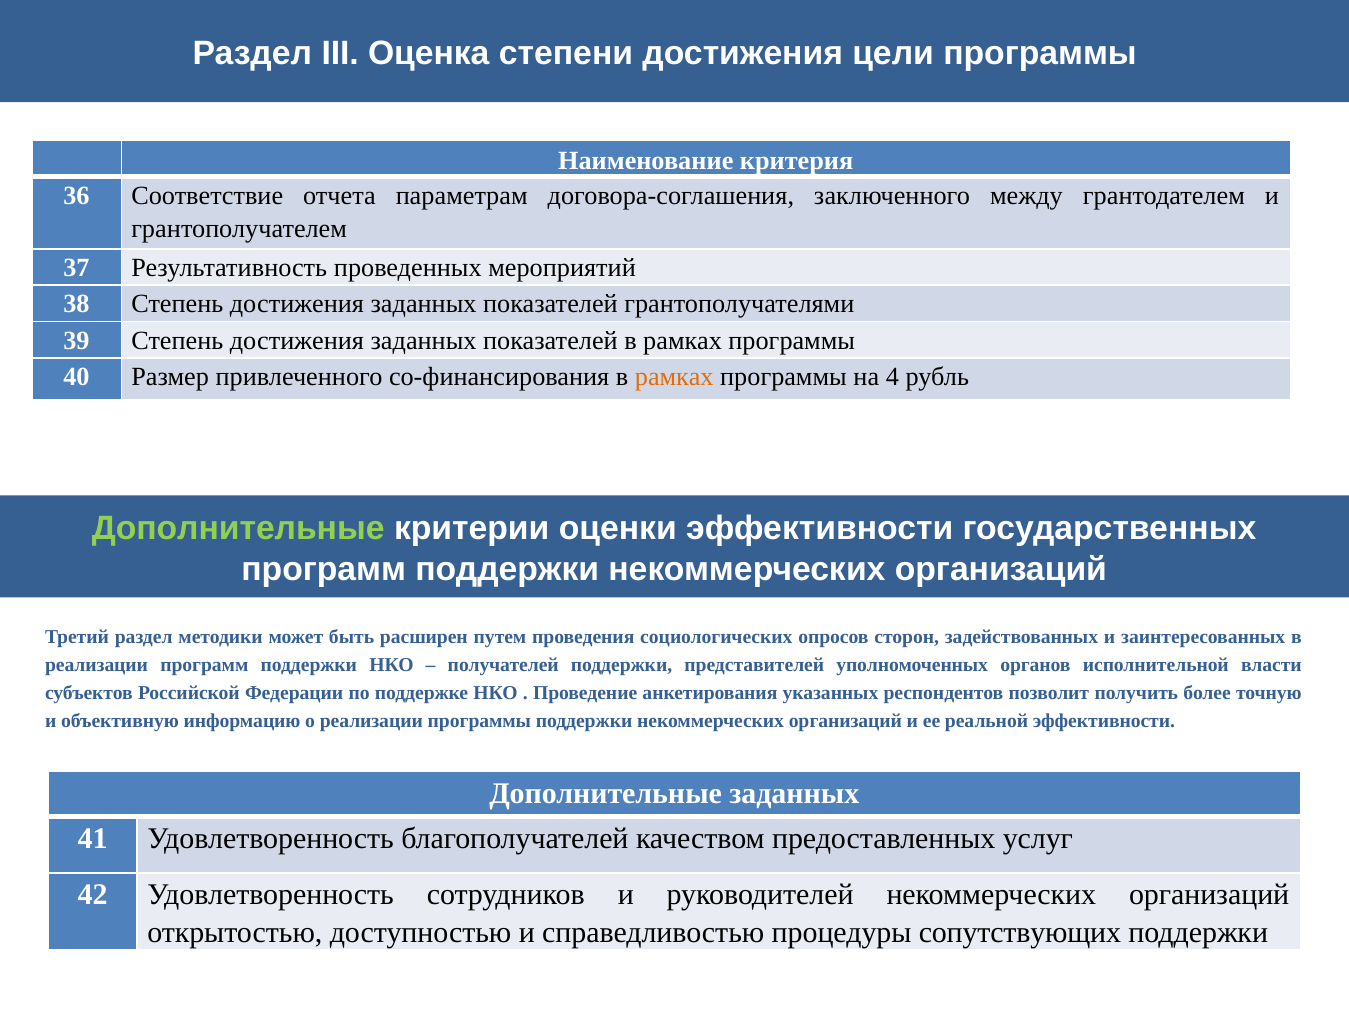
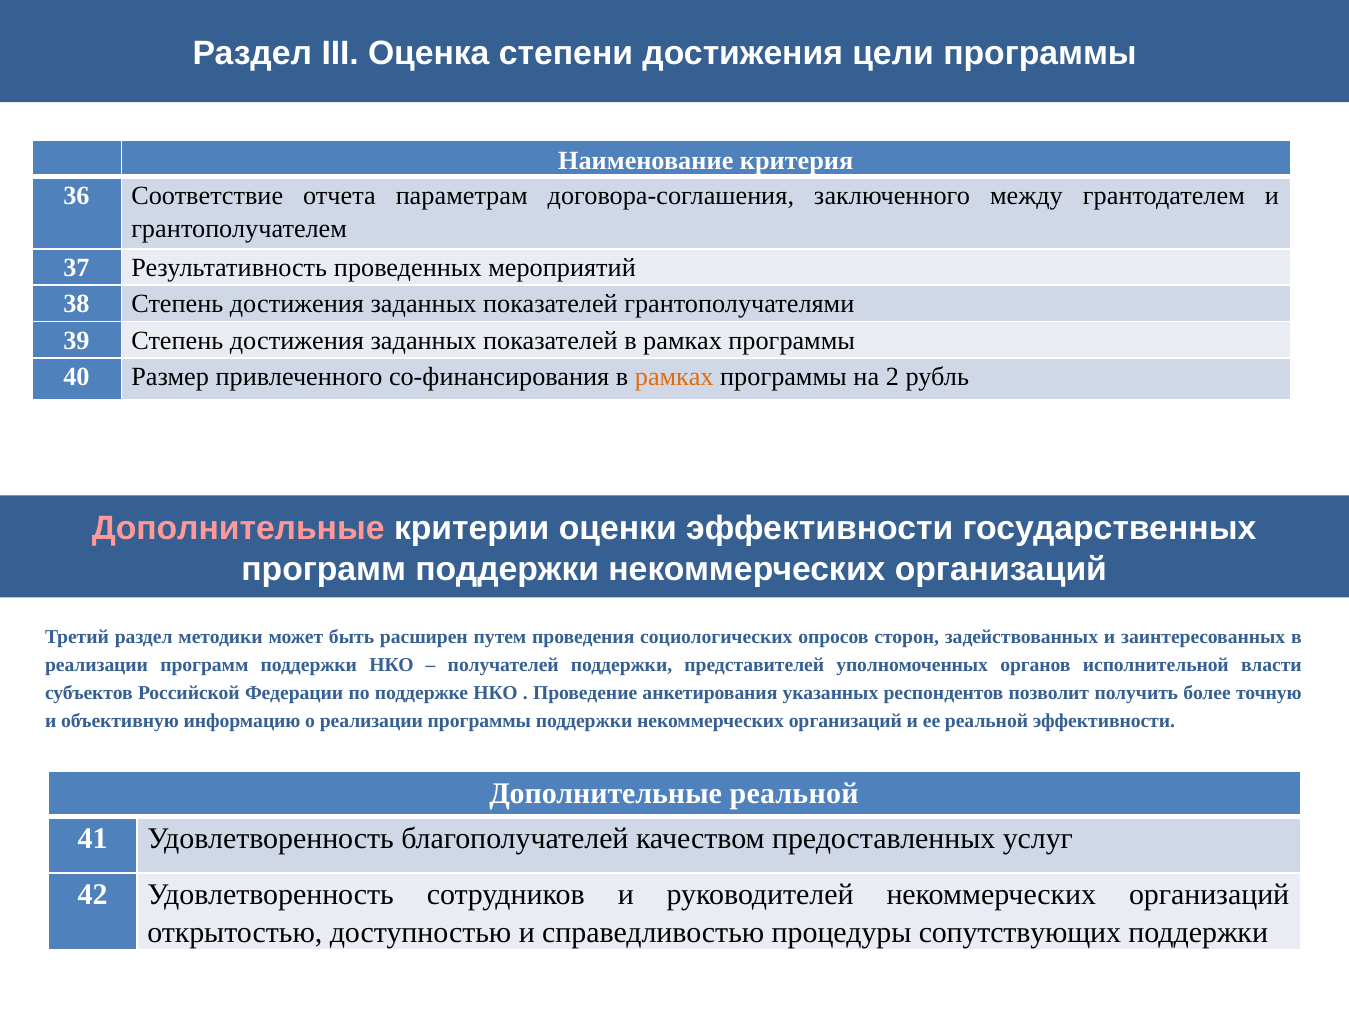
4: 4 -> 2
Дополнительные at (238, 528) colour: light green -> pink
Дополнительные заданных: заданных -> реальной
